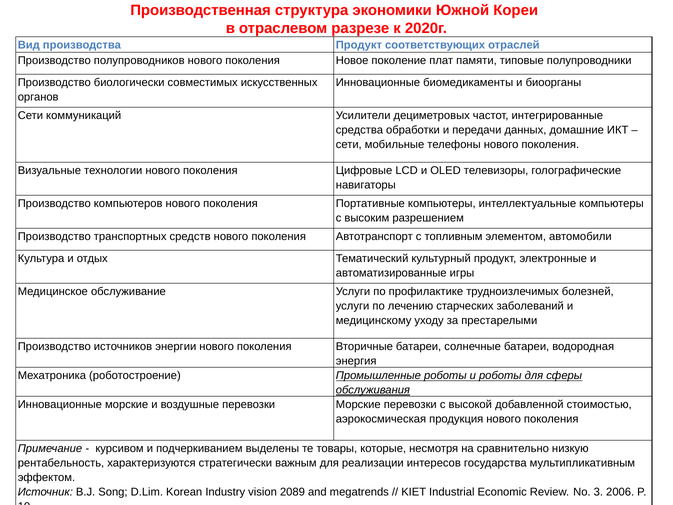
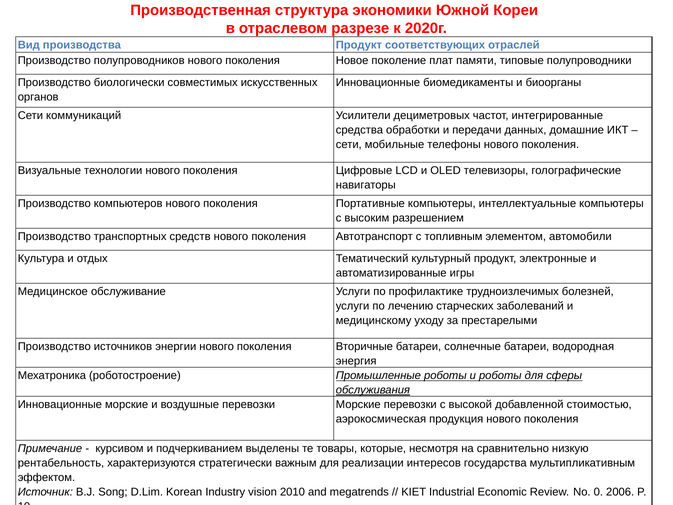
2089: 2089 -> 2010
3: 3 -> 0
